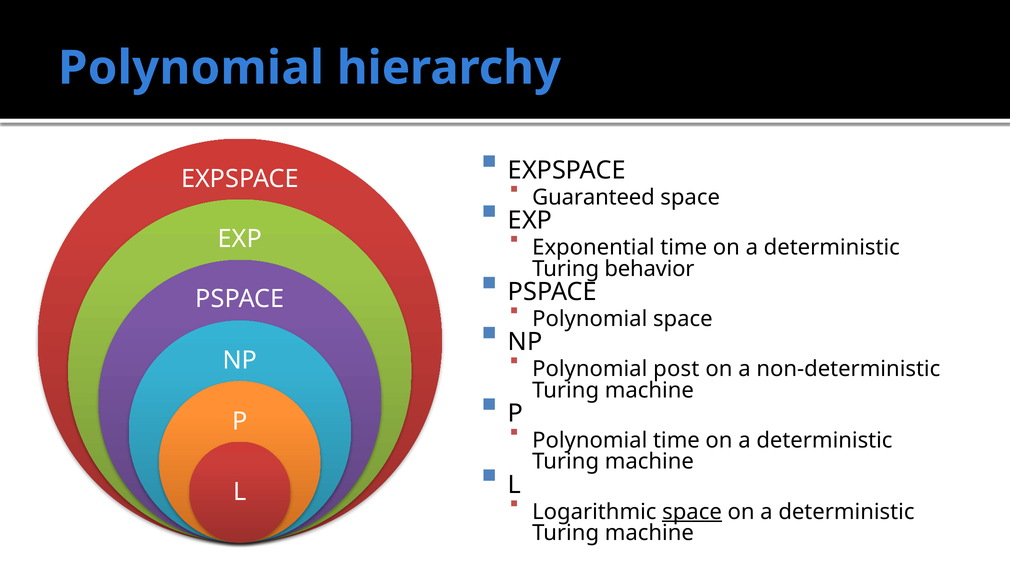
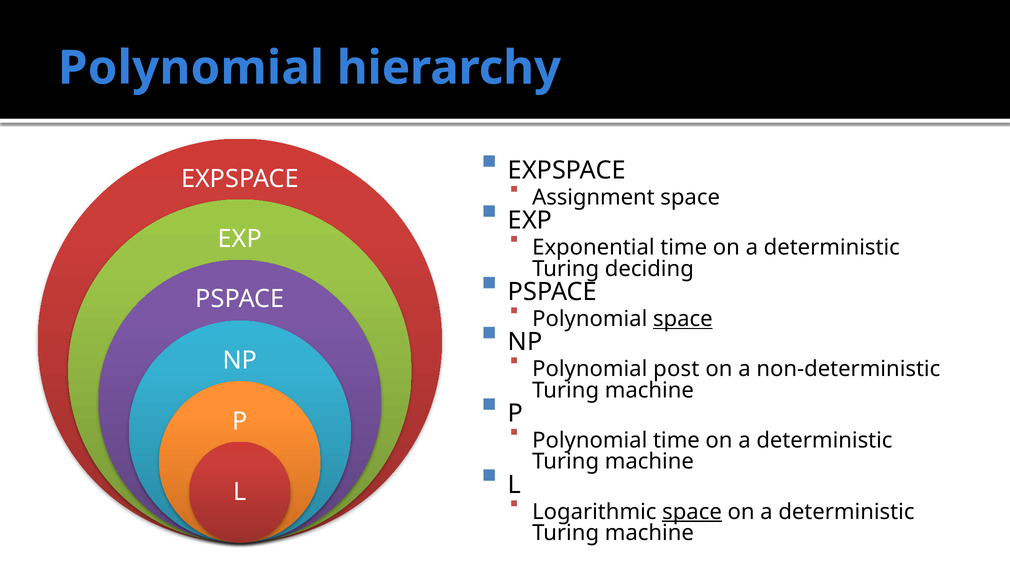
Guaranteed: Guaranteed -> Assignment
behavior: behavior -> deciding
space at (683, 319) underline: none -> present
